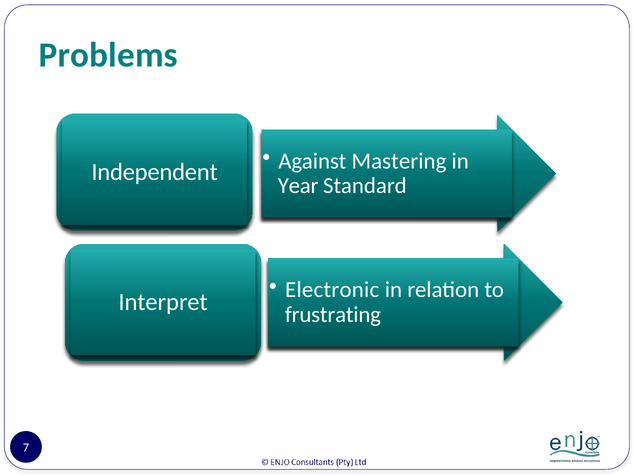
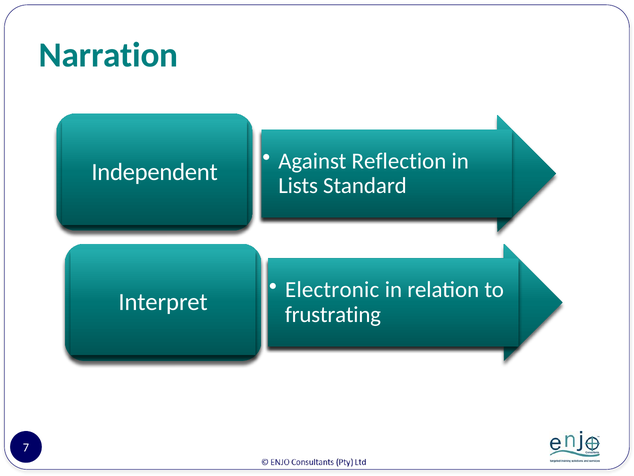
Problems: Problems -> Narration
Mastering: Mastering -> Reflection
Year: Year -> Lists
